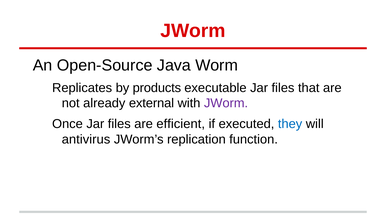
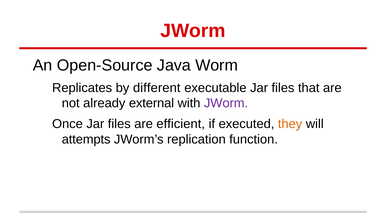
products: products -> different
they colour: blue -> orange
antivirus: antivirus -> attempts
